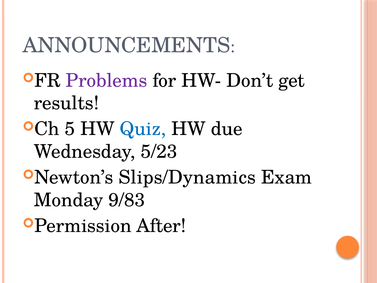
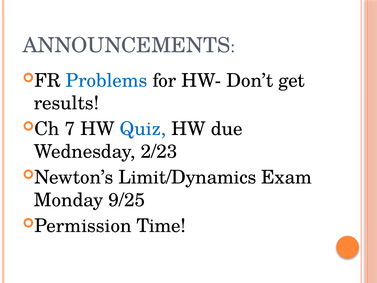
Problems colour: purple -> blue
5: 5 -> 7
5/23: 5/23 -> 2/23
Slips/Dynamics: Slips/Dynamics -> Limit/Dynamics
9/83: 9/83 -> 9/25
After: After -> Time
